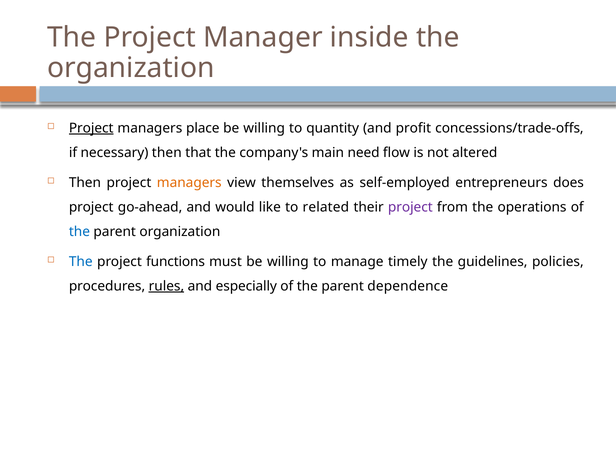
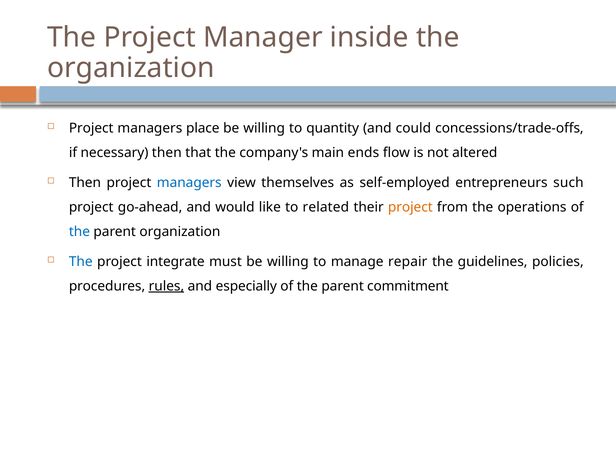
Project at (91, 128) underline: present -> none
profit: profit -> could
need: need -> ends
managers at (189, 183) colour: orange -> blue
does: does -> such
project at (410, 207) colour: purple -> orange
functions: functions -> integrate
timely: timely -> repair
dependence: dependence -> commitment
